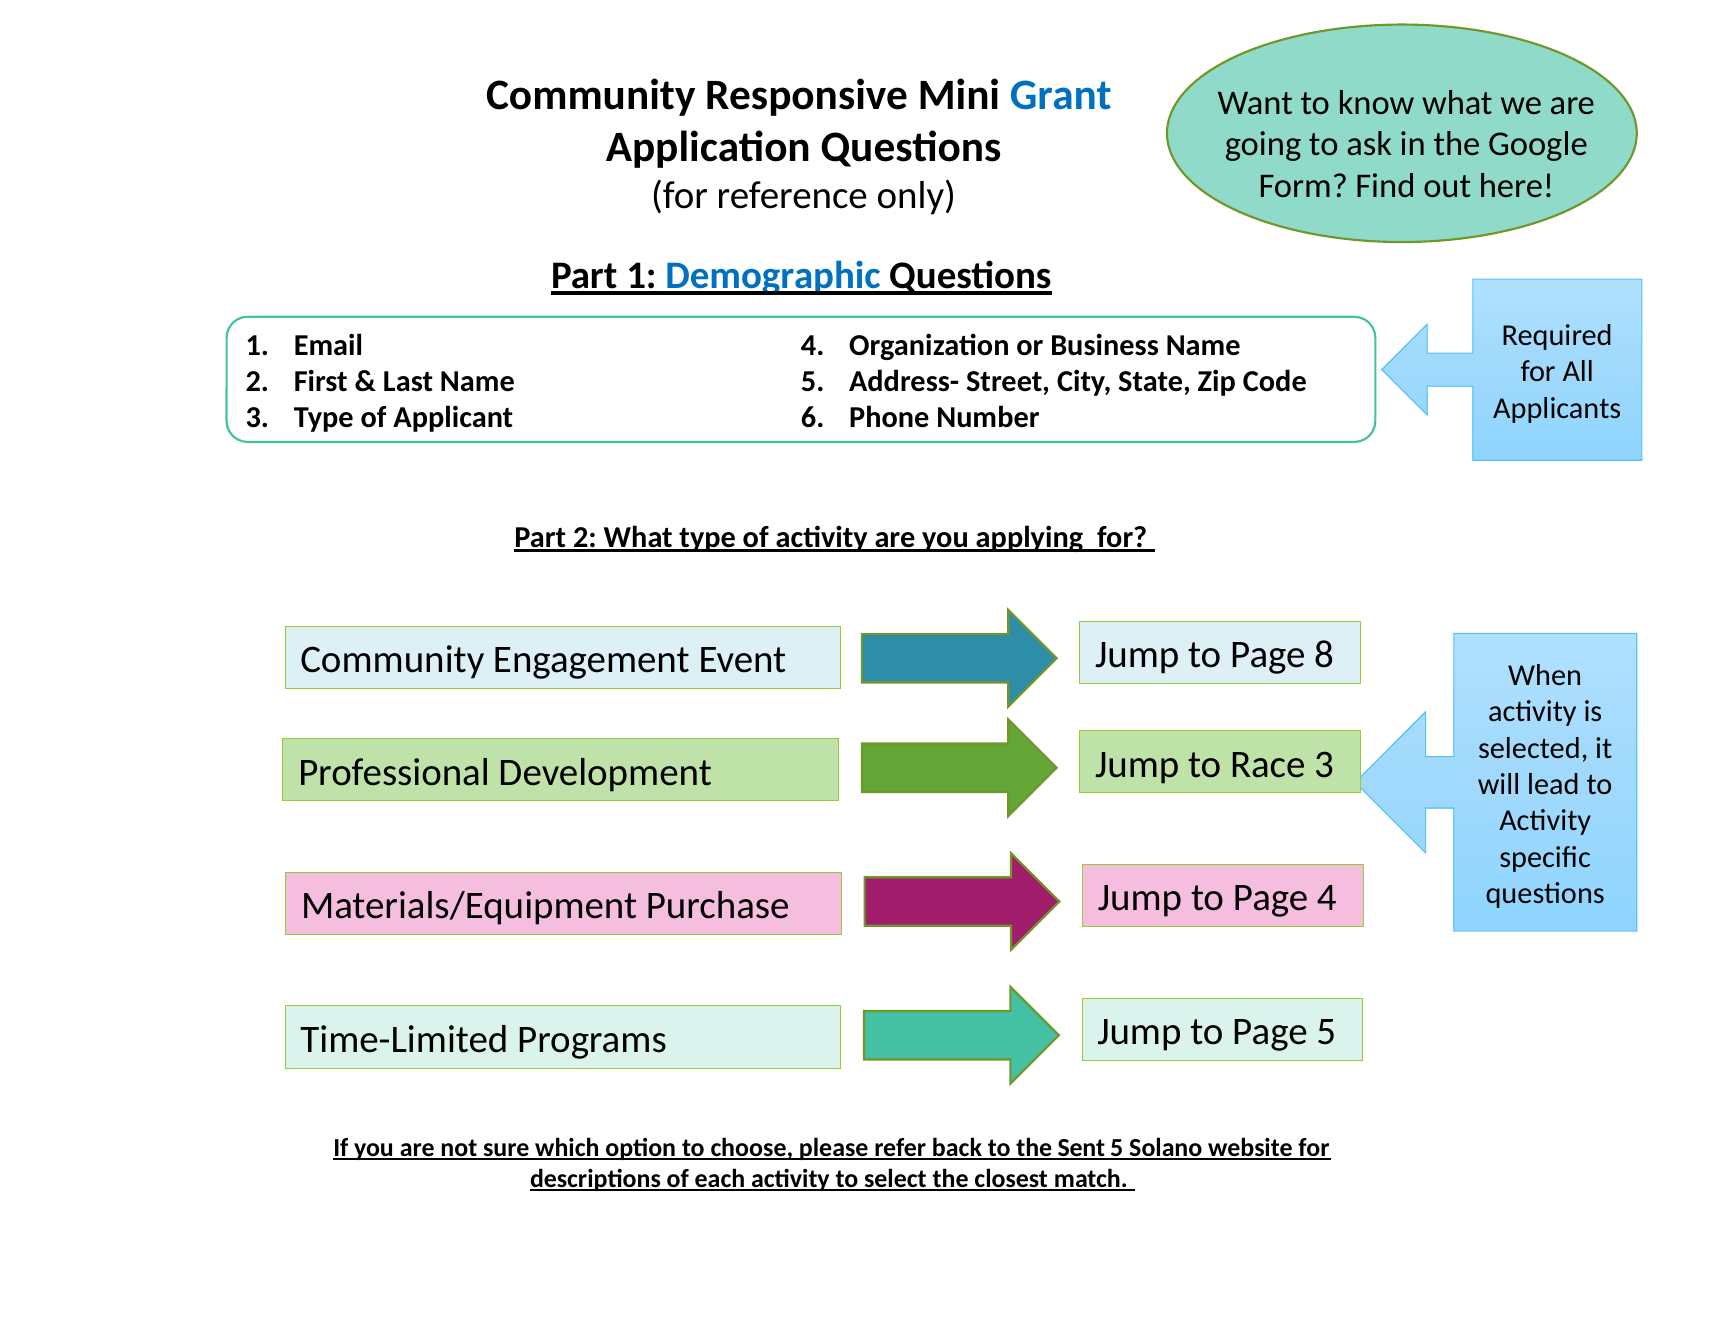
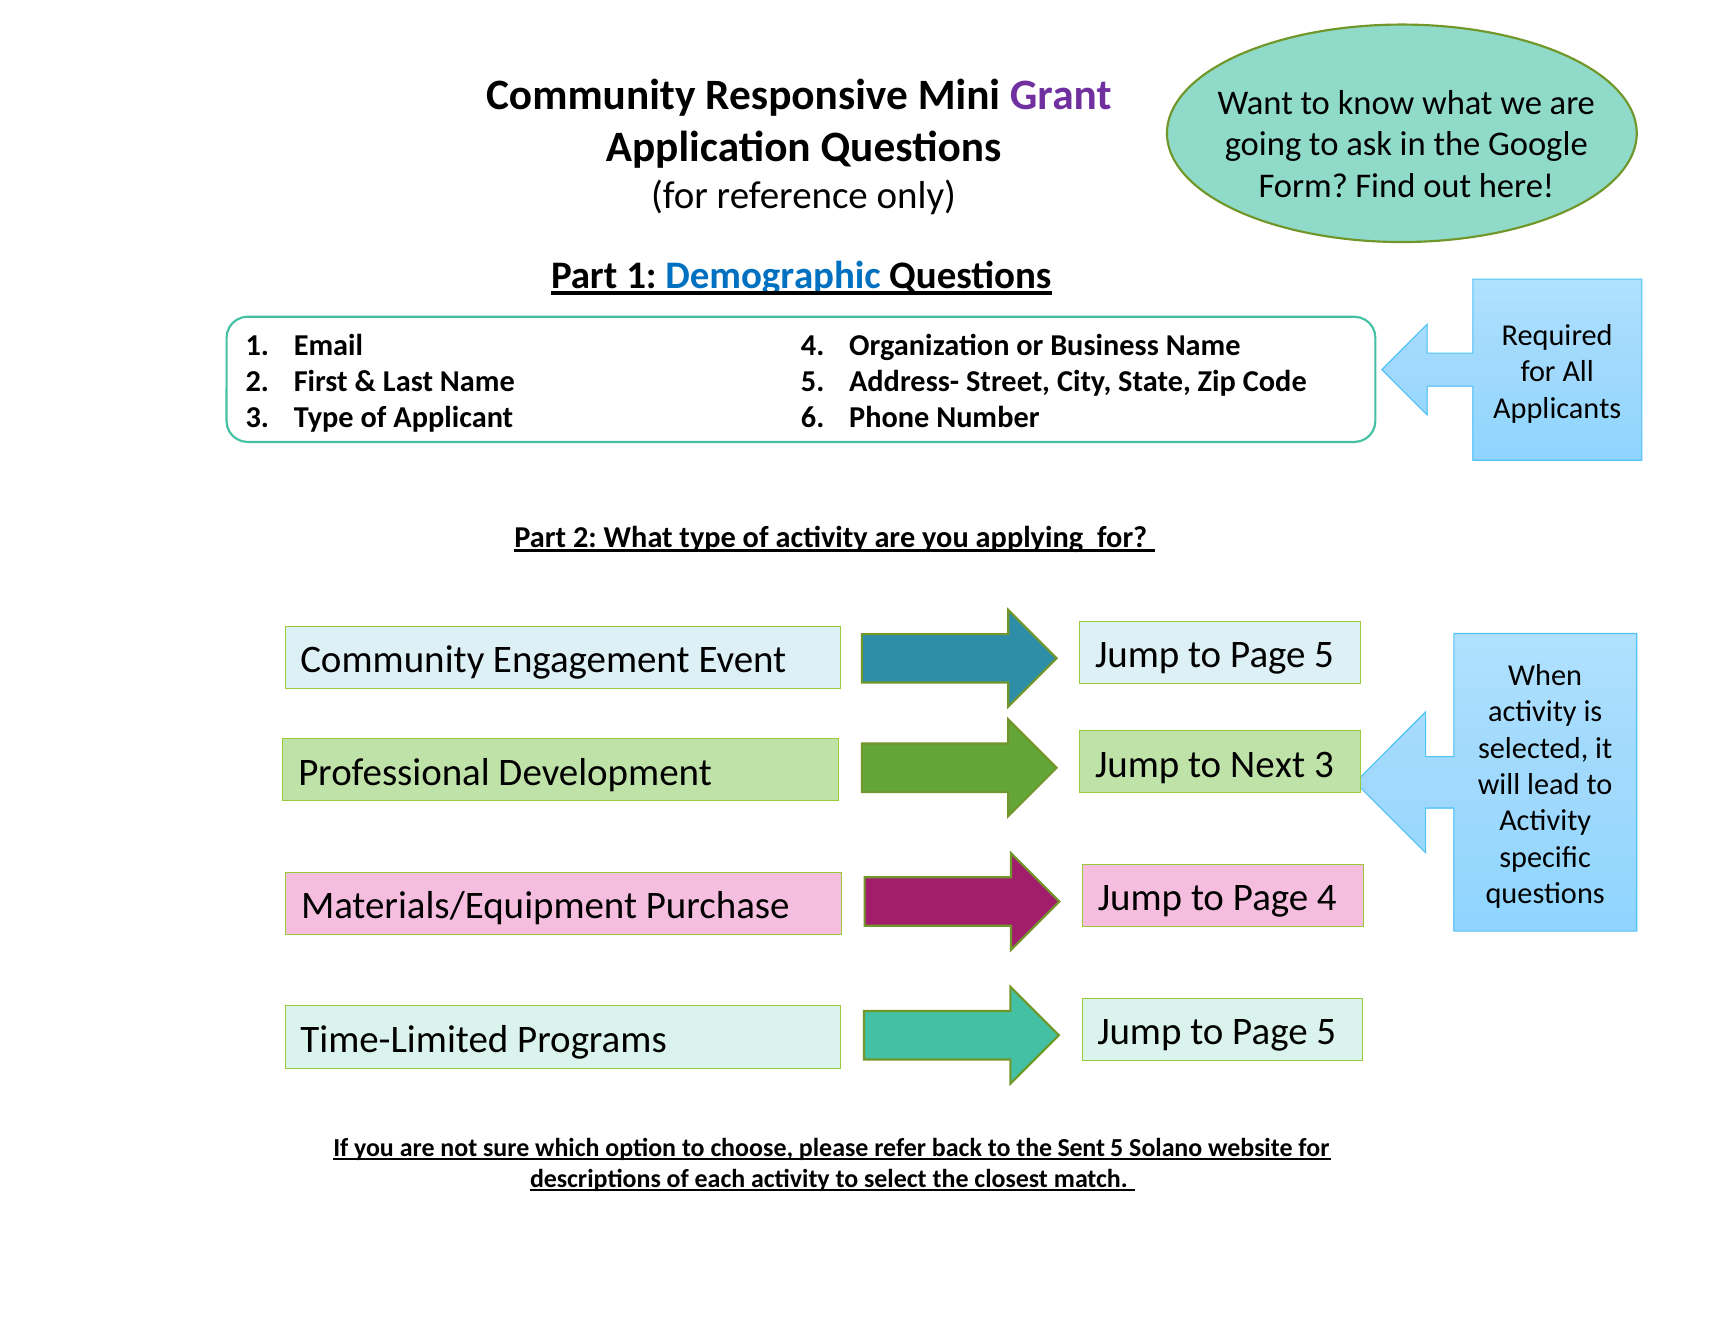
Grant colour: blue -> purple
8 at (1324, 655): 8 -> 5
Race: Race -> Next
